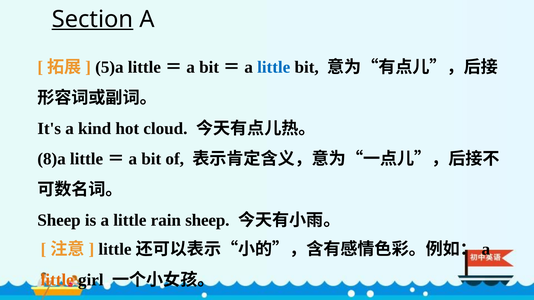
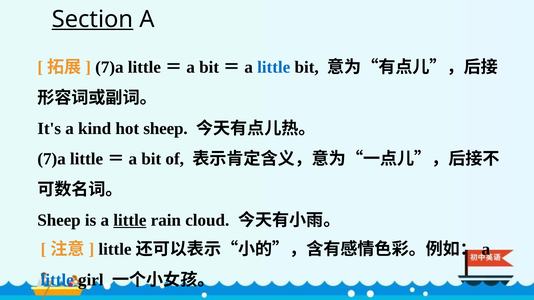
5)a at (109, 67): 5)a -> 7)a
hot cloud: cloud -> sheep
8)a at (52, 159): 8)a -> 7)a
little at (130, 221) underline: none -> present
rain sheep: sheep -> cloud
little at (57, 280) colour: orange -> blue
